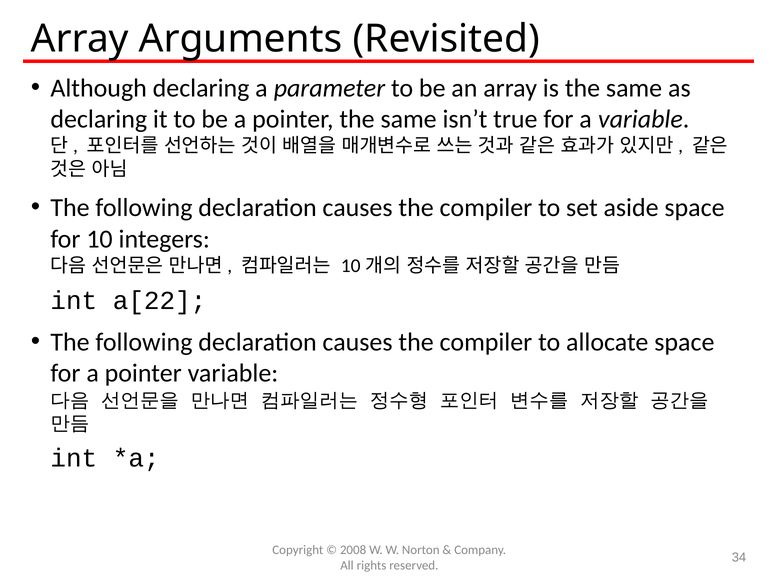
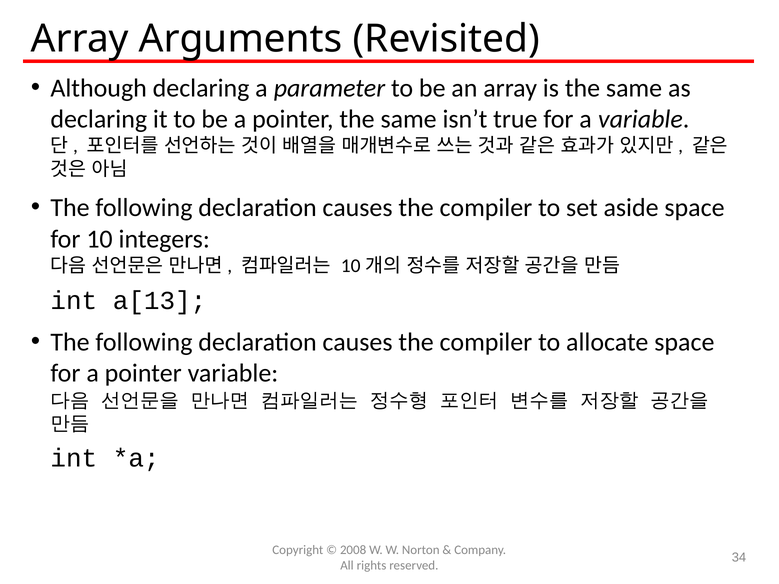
a[22: a[22 -> a[13
